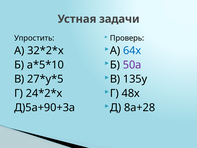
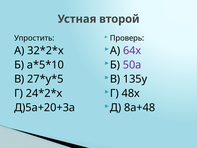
задачи: задачи -> второй
64х colour: blue -> purple
8а+28: 8а+28 -> 8а+48
Д)5а+90+3а: Д)5а+90+3а -> Д)5а+20+3а
